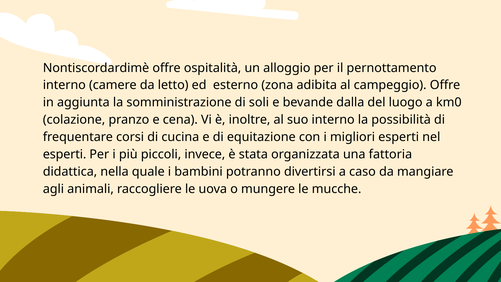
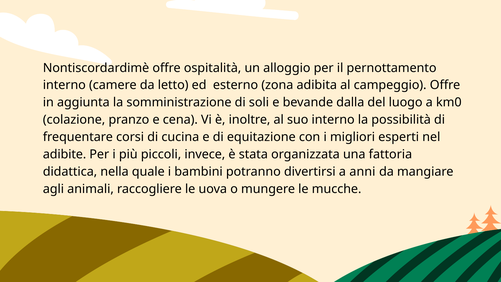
esperti at (65, 154): esperti -> adibite
caso: caso -> anni
